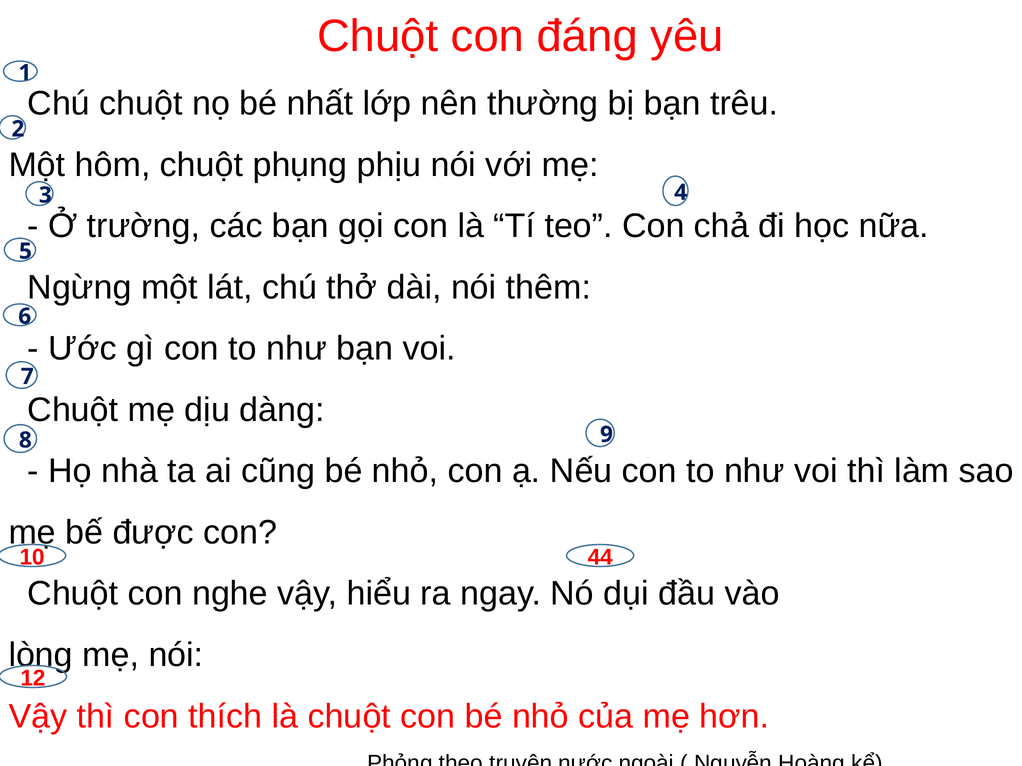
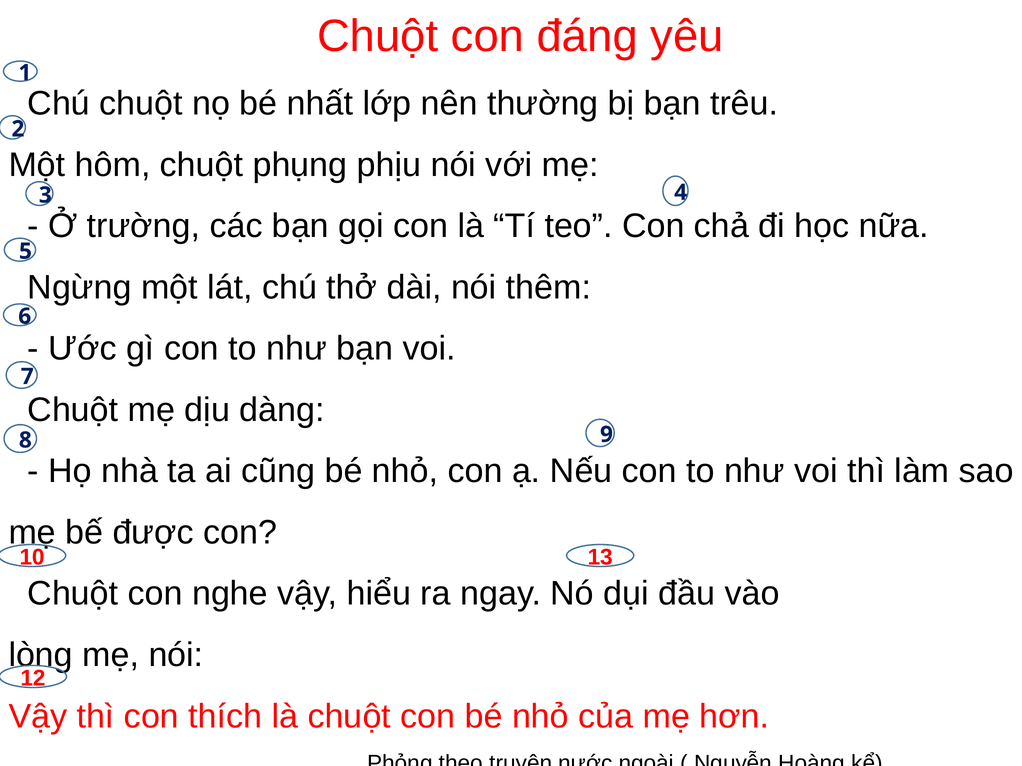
44: 44 -> 13
